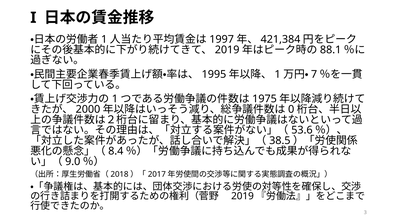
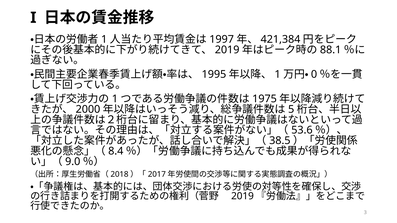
7: 7 -> 0
0: 0 -> 5
